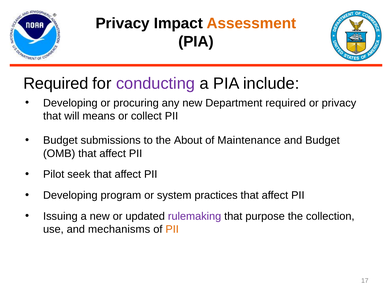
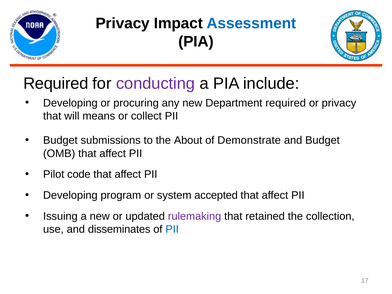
Assessment colour: orange -> blue
Maintenance: Maintenance -> Demonstrate
seek: seek -> code
practices: practices -> accepted
purpose: purpose -> retained
mechanisms: mechanisms -> disseminates
PII at (172, 229) colour: orange -> blue
